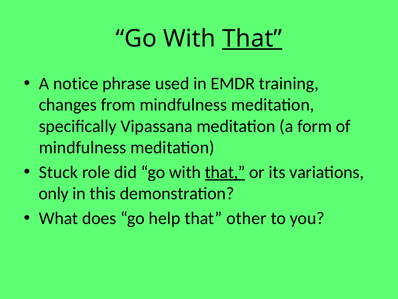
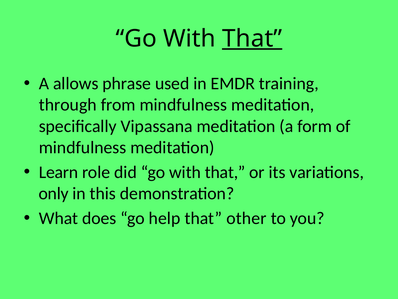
notice: notice -> allows
changes: changes -> through
Stuck: Stuck -> Learn
that at (225, 172) underline: present -> none
